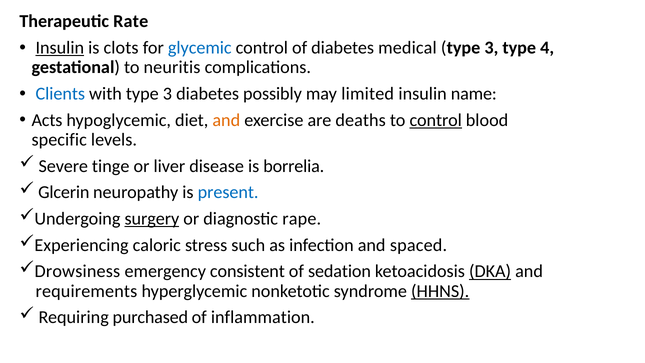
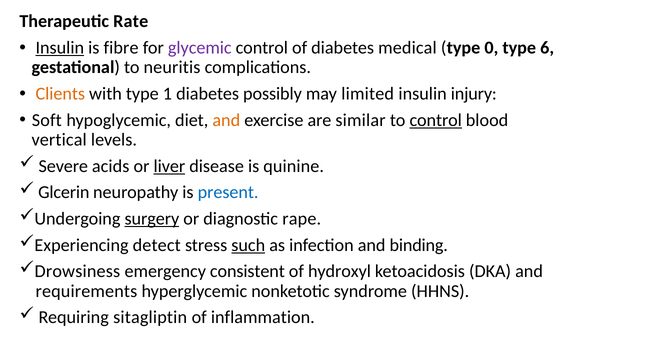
clots: clots -> fibre
glycemic colour: blue -> purple
3 at (491, 48): 3 -> 0
4: 4 -> 6
Clients colour: blue -> orange
with type 3: 3 -> 1
name: name -> injury
Acts: Acts -> Soft
deaths: deaths -> similar
specific: specific -> vertical
tinge: tinge -> acids
liver underline: none -> present
borrelia: borrelia -> quinine
caloric: caloric -> detect
such underline: none -> present
spaced: spaced -> binding
sedation: sedation -> hydroxyl
DKA underline: present -> none
HHNS underline: present -> none
purchased: purchased -> sitagliptin
